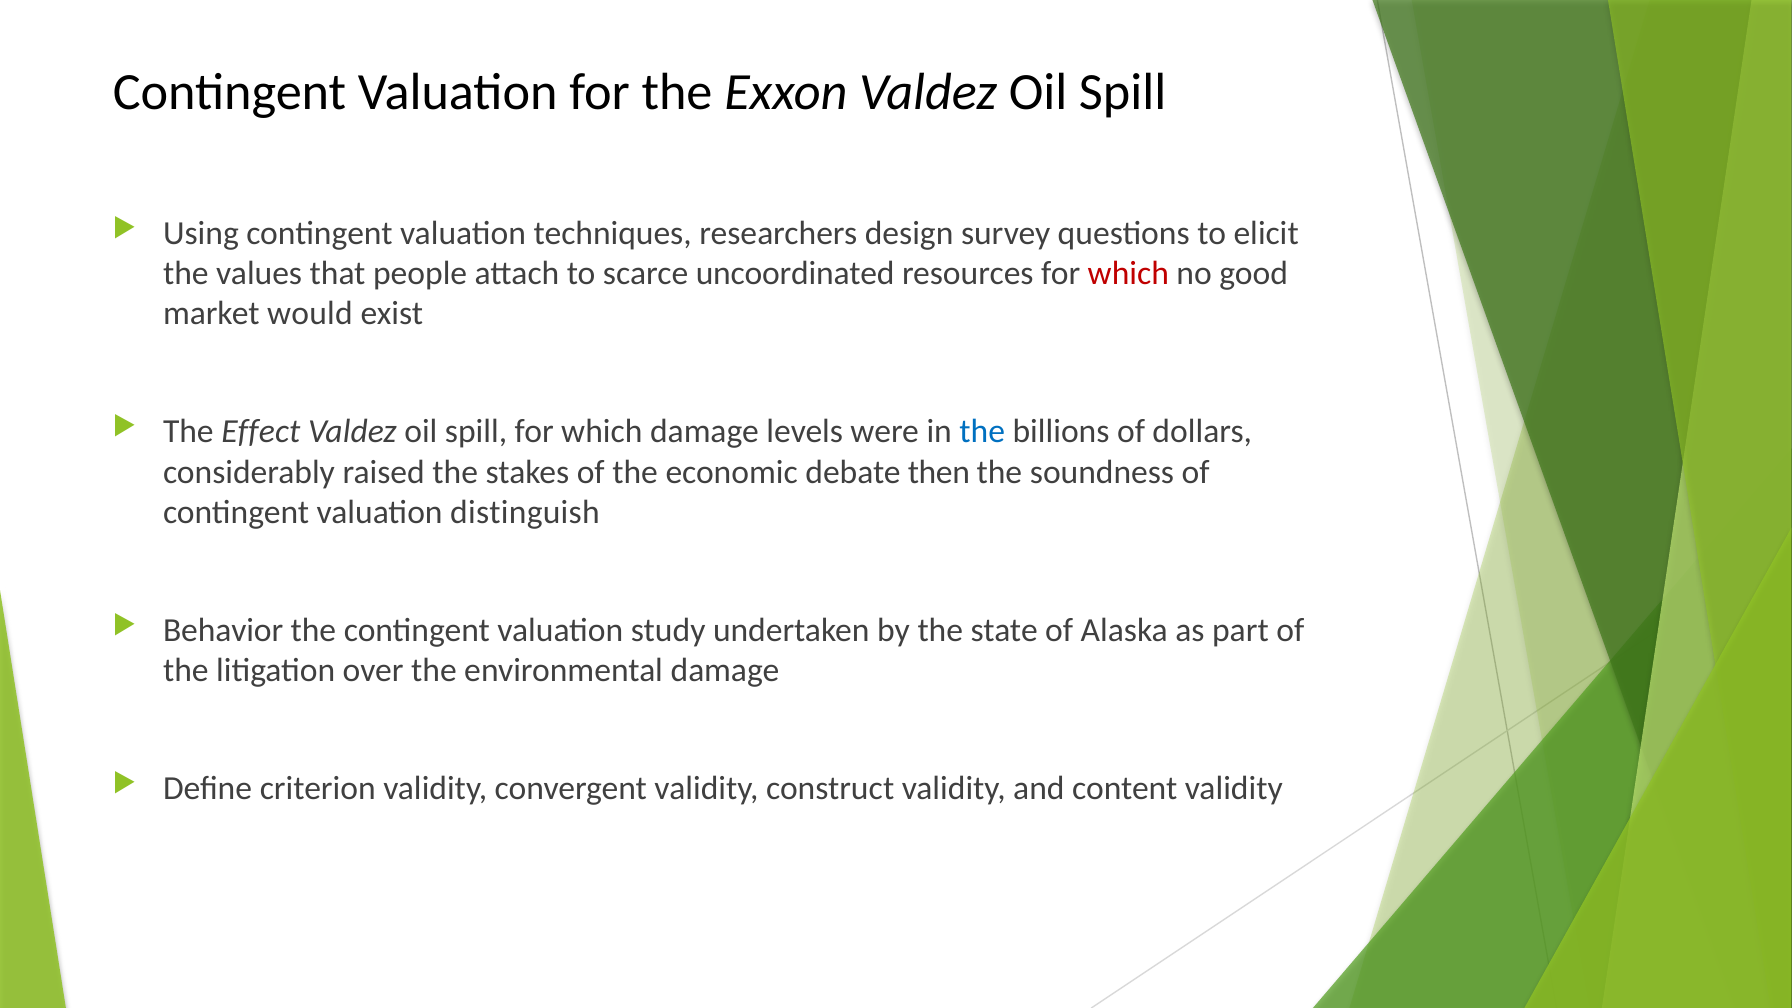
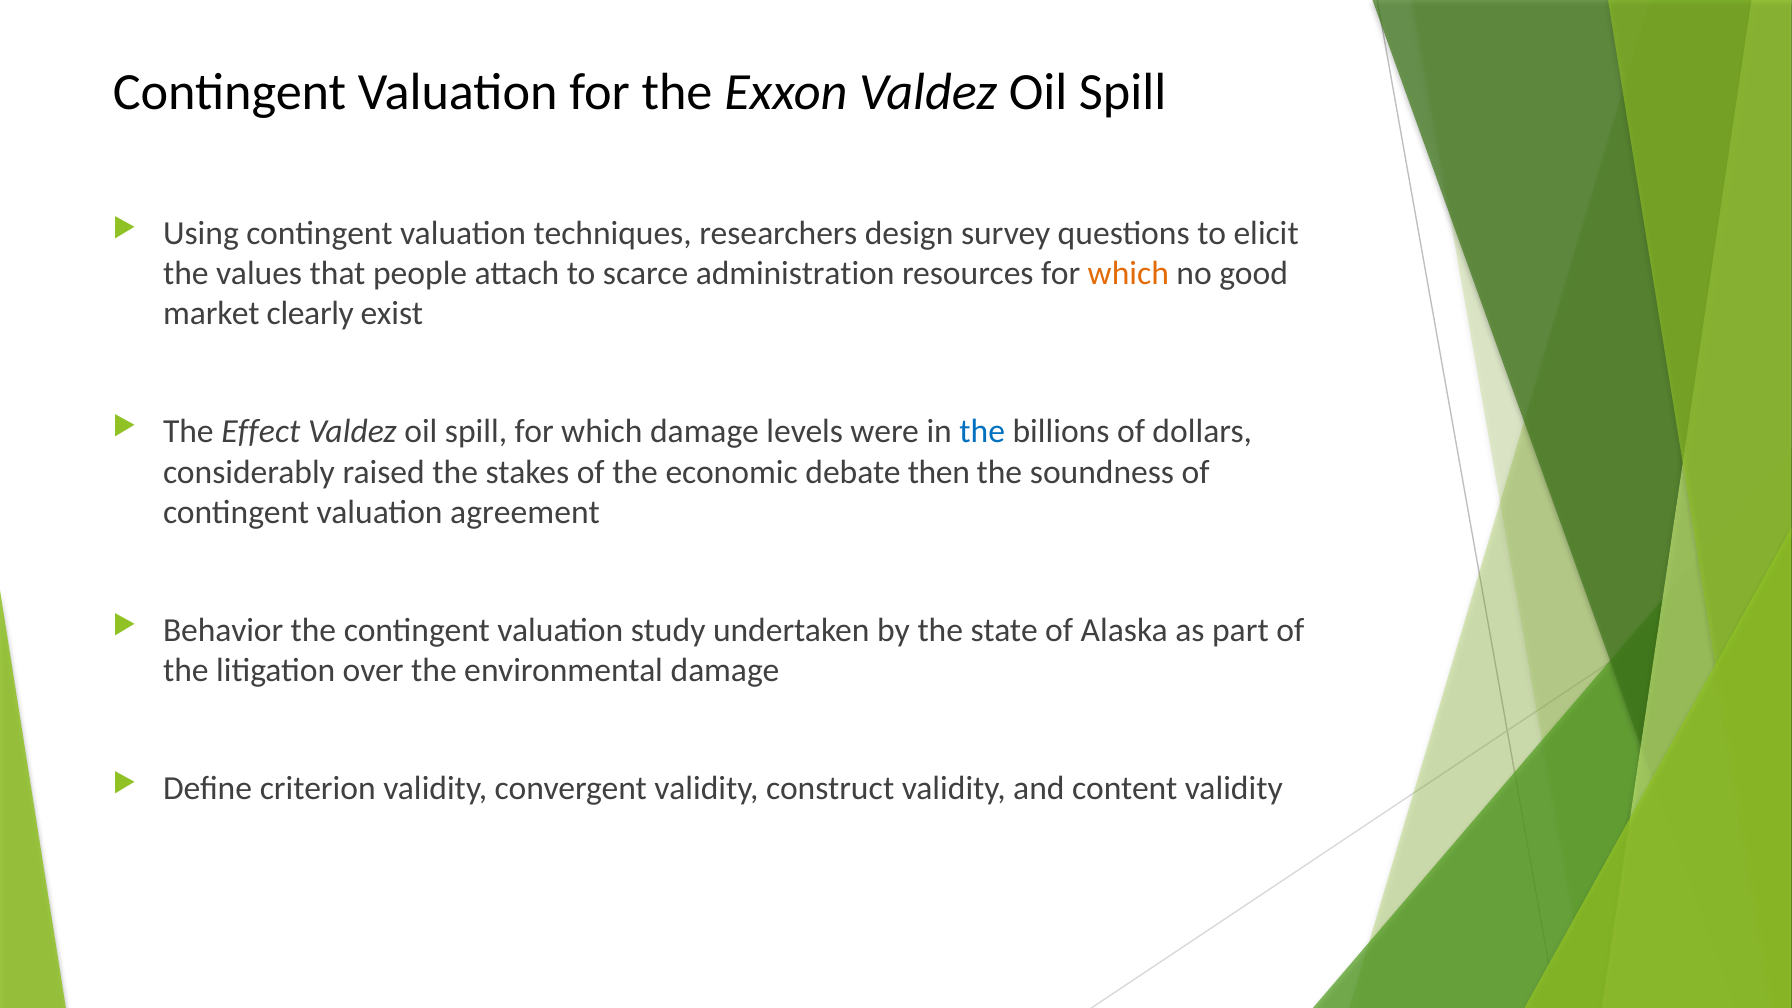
uncoordinated: uncoordinated -> administration
which at (1128, 274) colour: red -> orange
would: would -> clearly
distinguish: distinguish -> agreement
